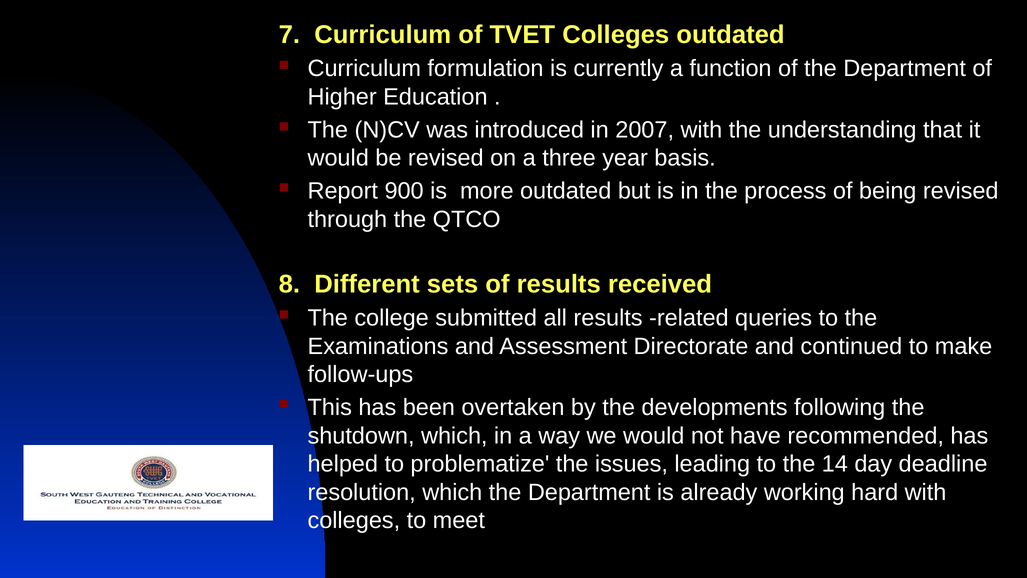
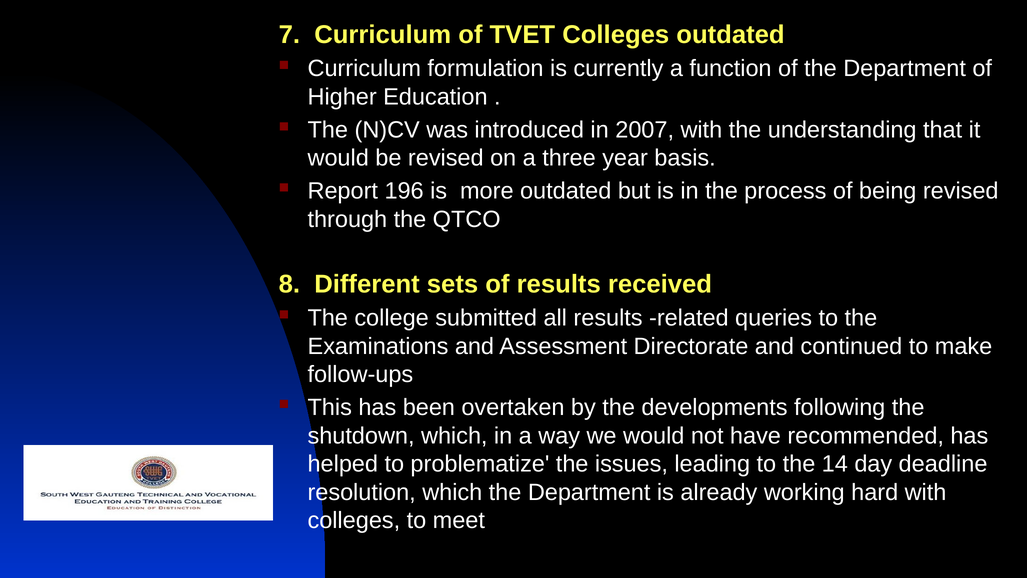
900: 900 -> 196
